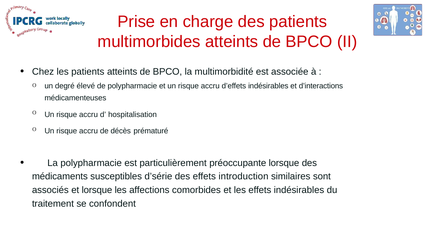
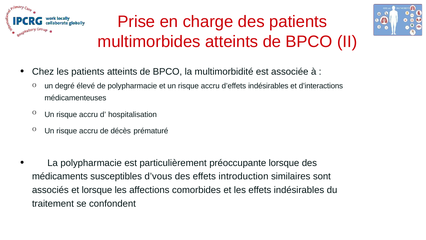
d’série: d’série -> d’vous
